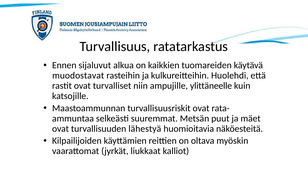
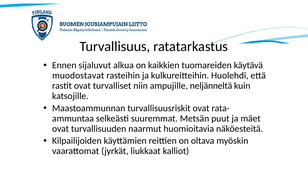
ylittäneelle: ylittäneelle -> neljänneltä
lähestyä: lähestyä -> naarmut
